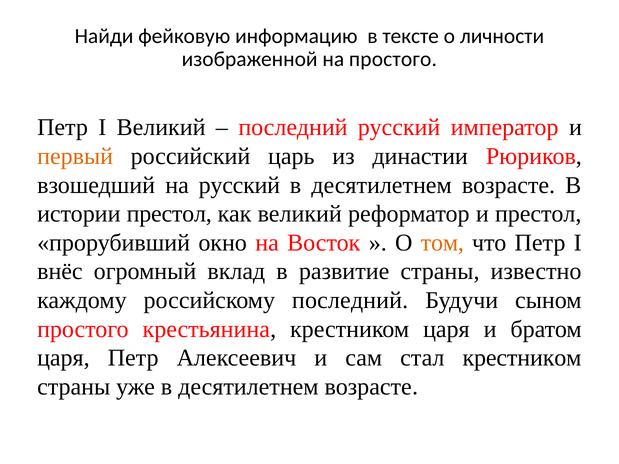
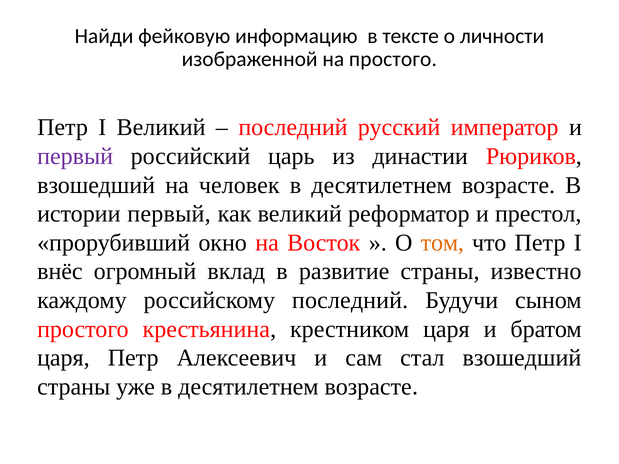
первый at (75, 156) colour: orange -> purple
на русский: русский -> человек
истории престол: престол -> первый
стал крестником: крестником -> взошедший
